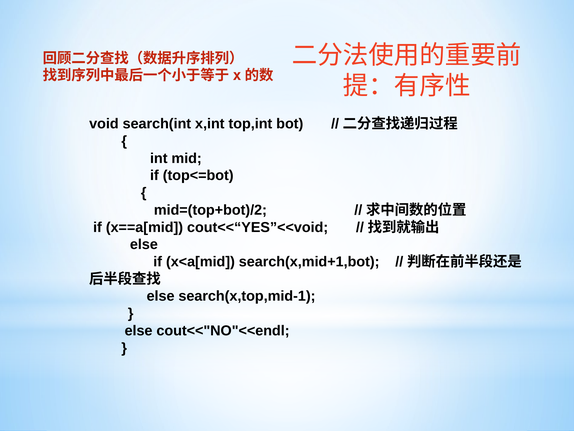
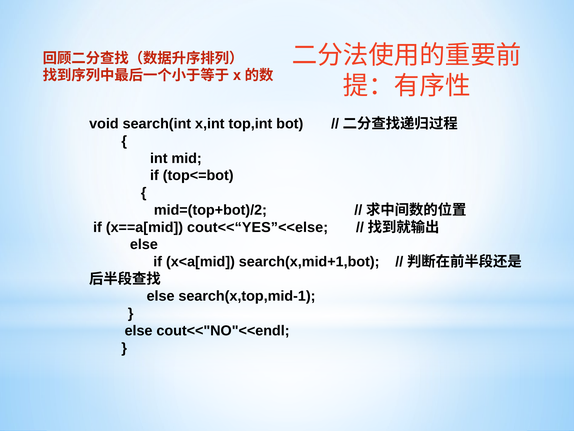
cout<<“YES”<<void: cout<<“YES”<<void -> cout<<“YES”<<else
